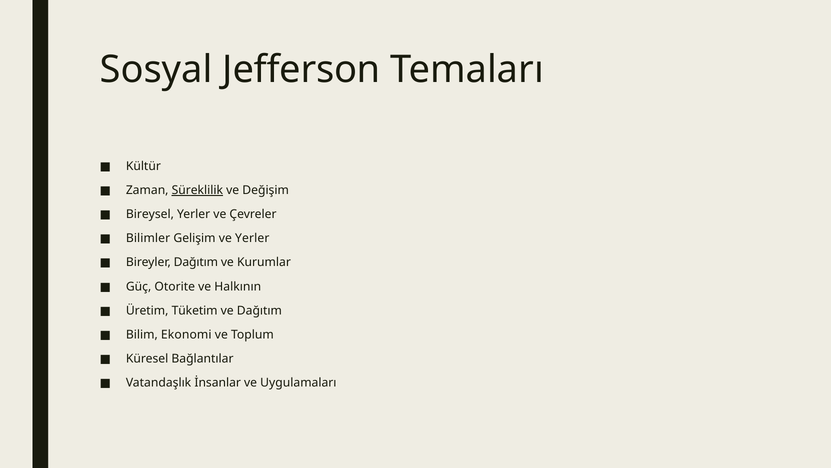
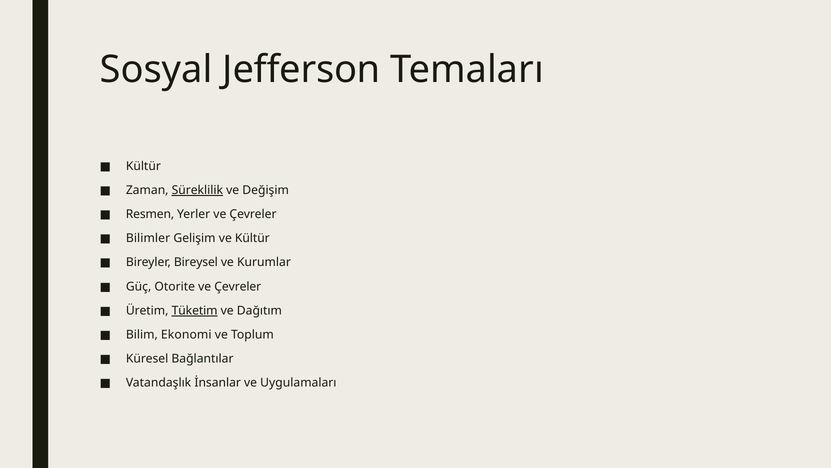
Bireysel: Bireysel -> Resmen
ve Yerler: Yerler -> Kültür
Bireyler Dağıtım: Dağıtım -> Bireysel
Otorite ve Halkının: Halkının -> Çevreler
Tüketim underline: none -> present
